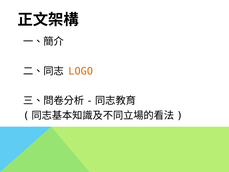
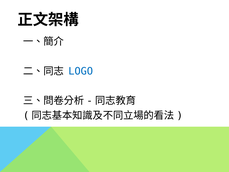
LOGO colour: orange -> blue
